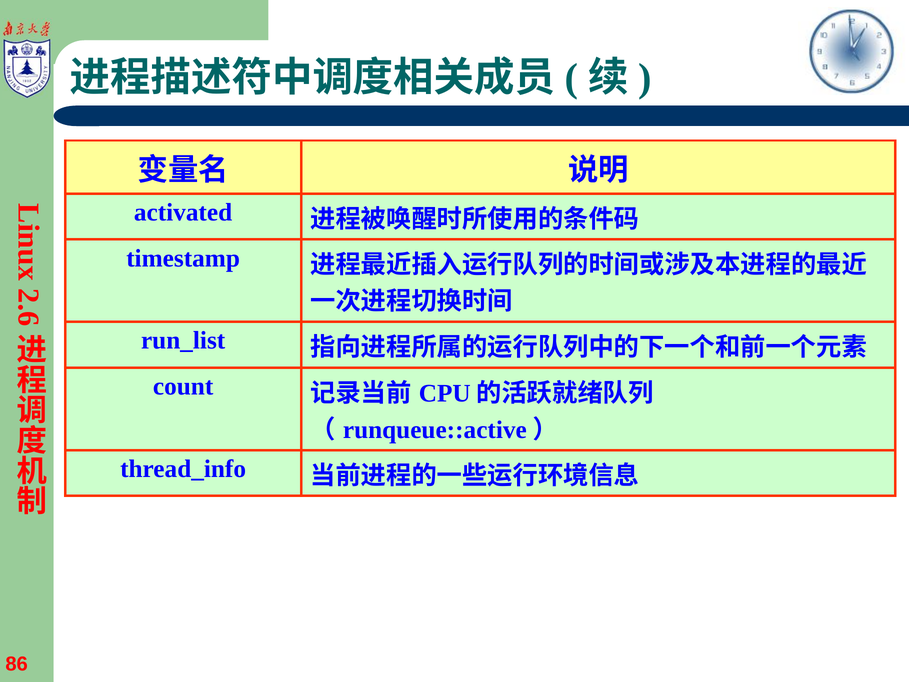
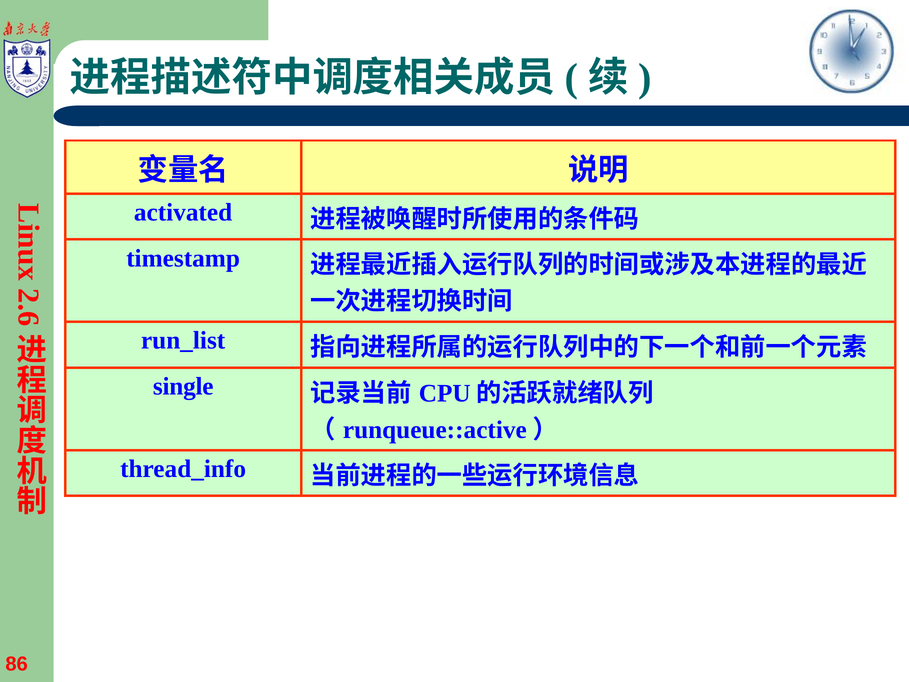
count: count -> single
